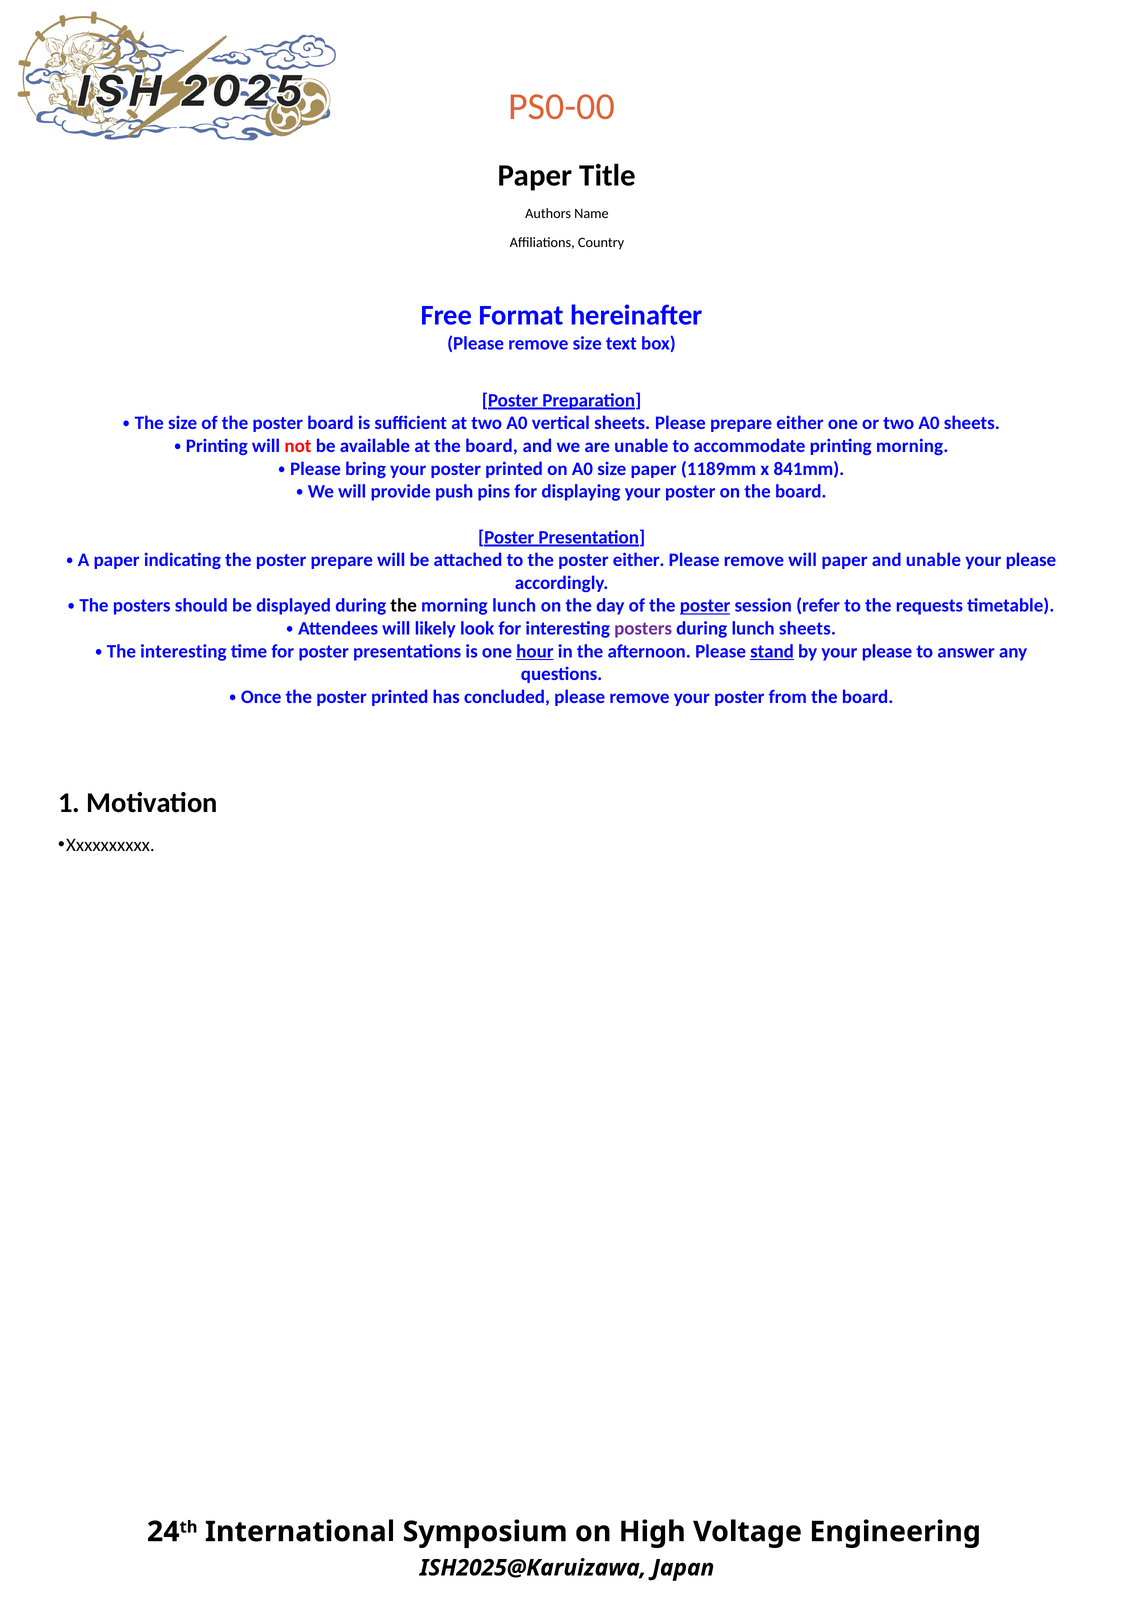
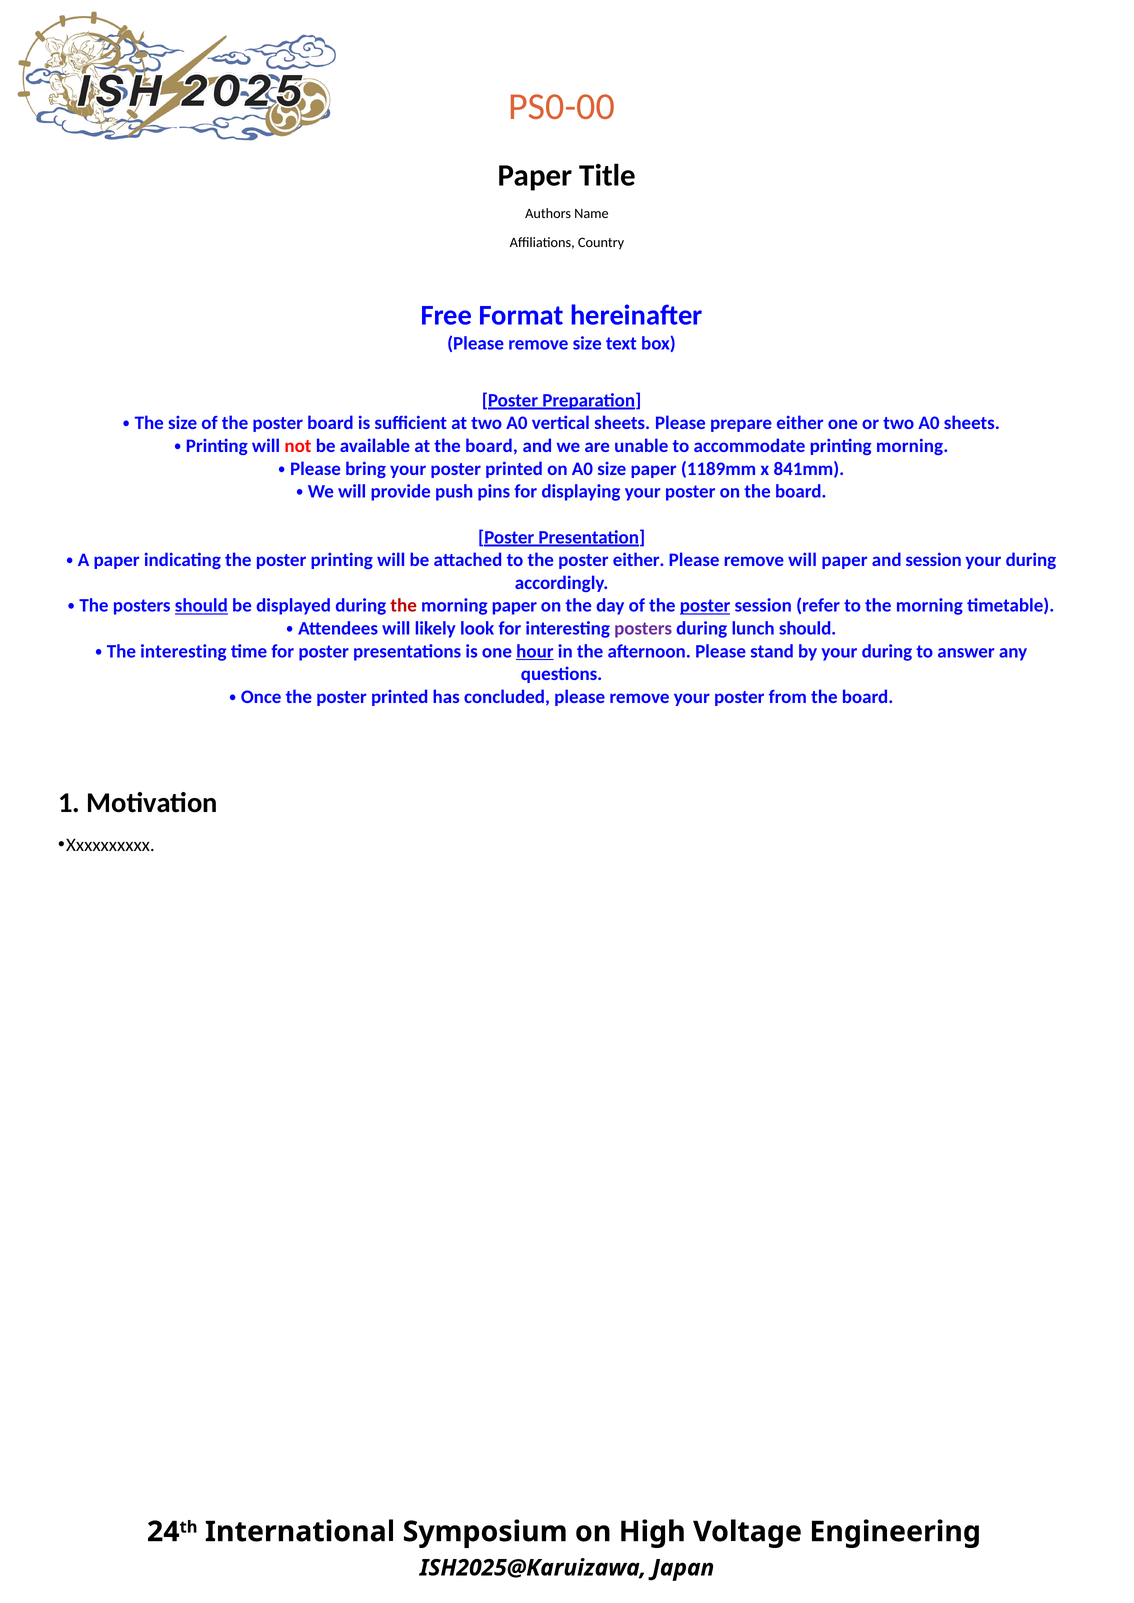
poster prepare: prepare -> printing
and unable: unable -> session
please at (1031, 560): please -> during
should at (201, 606) underline: none -> present
the at (404, 606) colour: black -> red
morning lunch: lunch -> paper
to the requests: requests -> morning
lunch sheets: sheets -> should
stand underline: present -> none
by your please: please -> during
